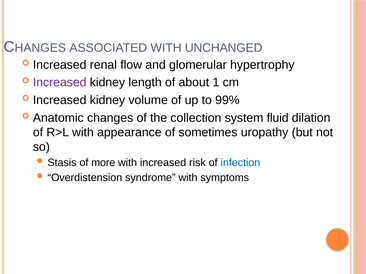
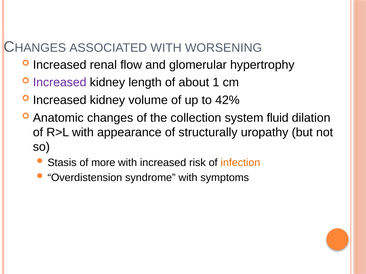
UNCHANGED: UNCHANGED -> WORSENING
99%: 99% -> 42%
sometimes: sometimes -> structurally
infection colour: blue -> orange
